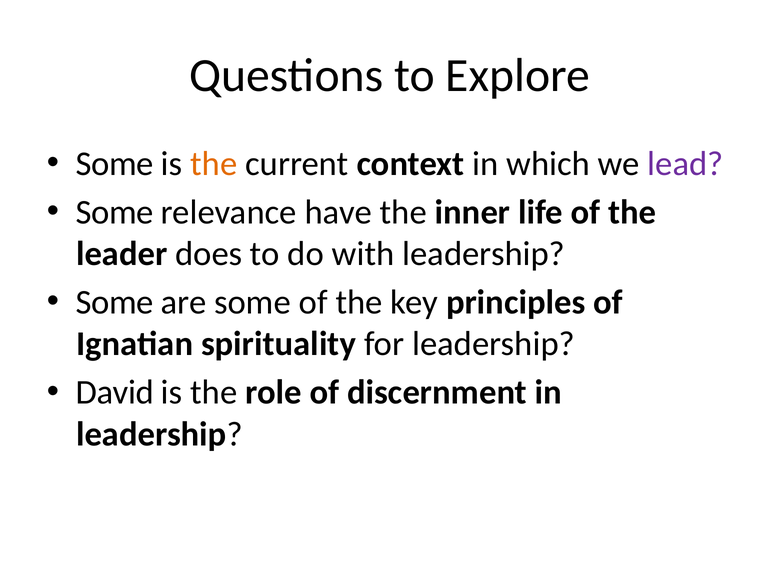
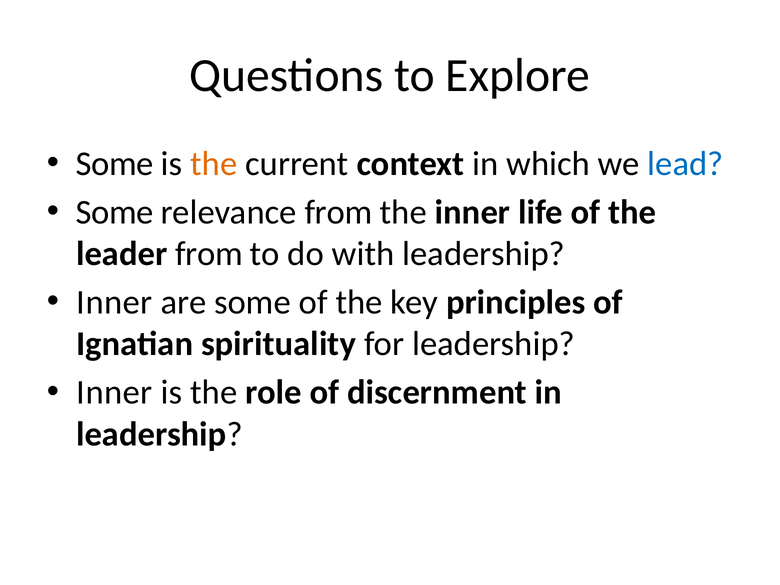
lead colour: purple -> blue
relevance have: have -> from
leader does: does -> from
Some at (115, 302): Some -> Inner
David at (115, 393): David -> Inner
